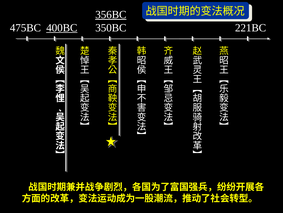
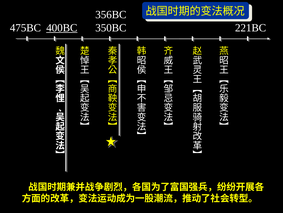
356BC underline: present -> none
